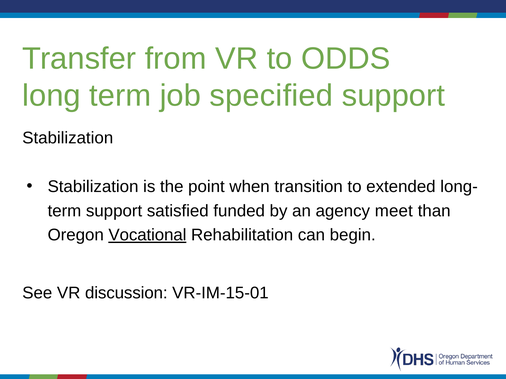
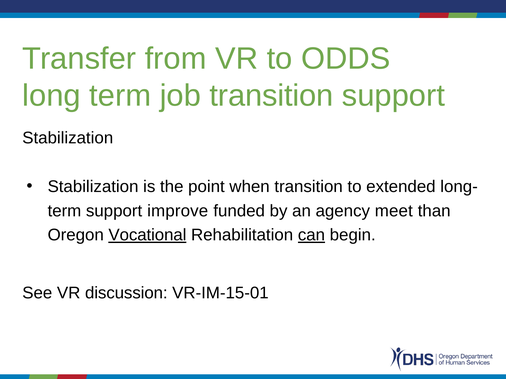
job specified: specified -> transition
satisfied: satisfied -> improve
can underline: none -> present
